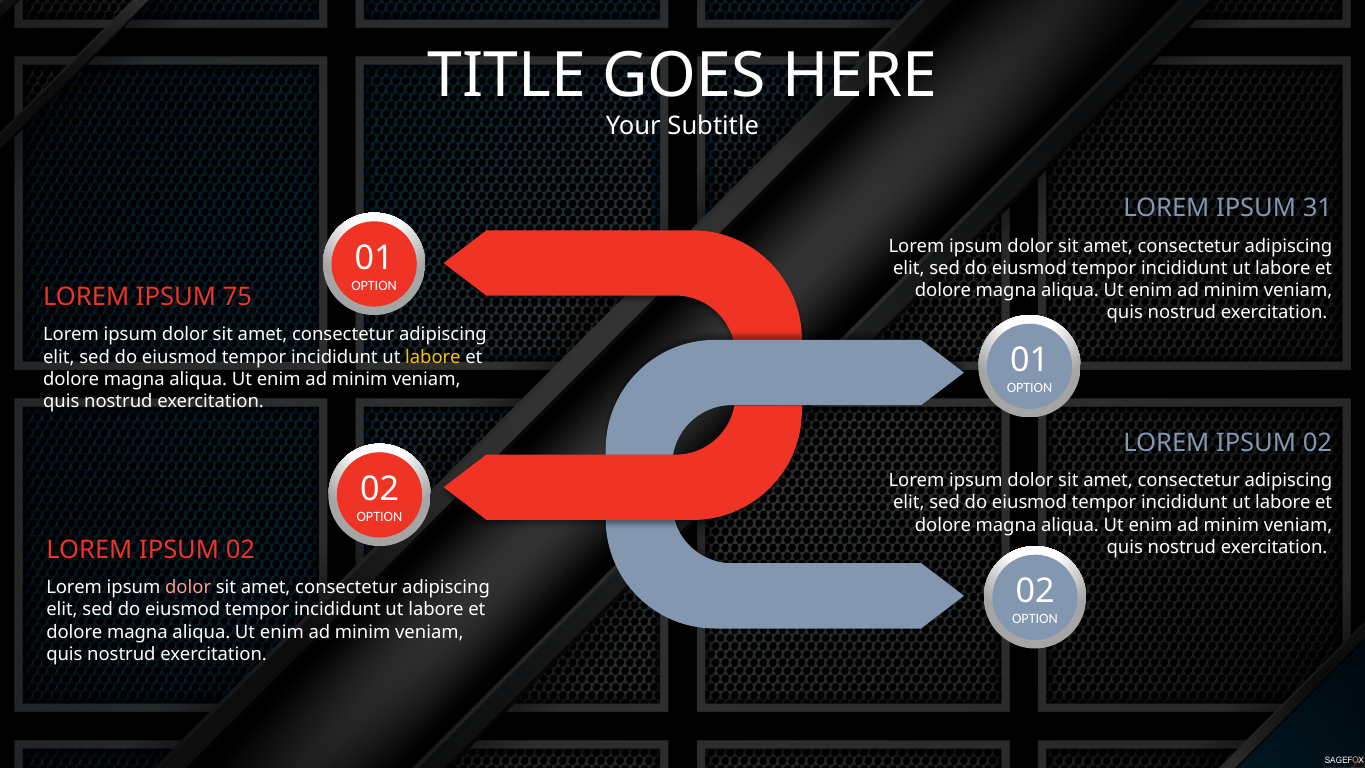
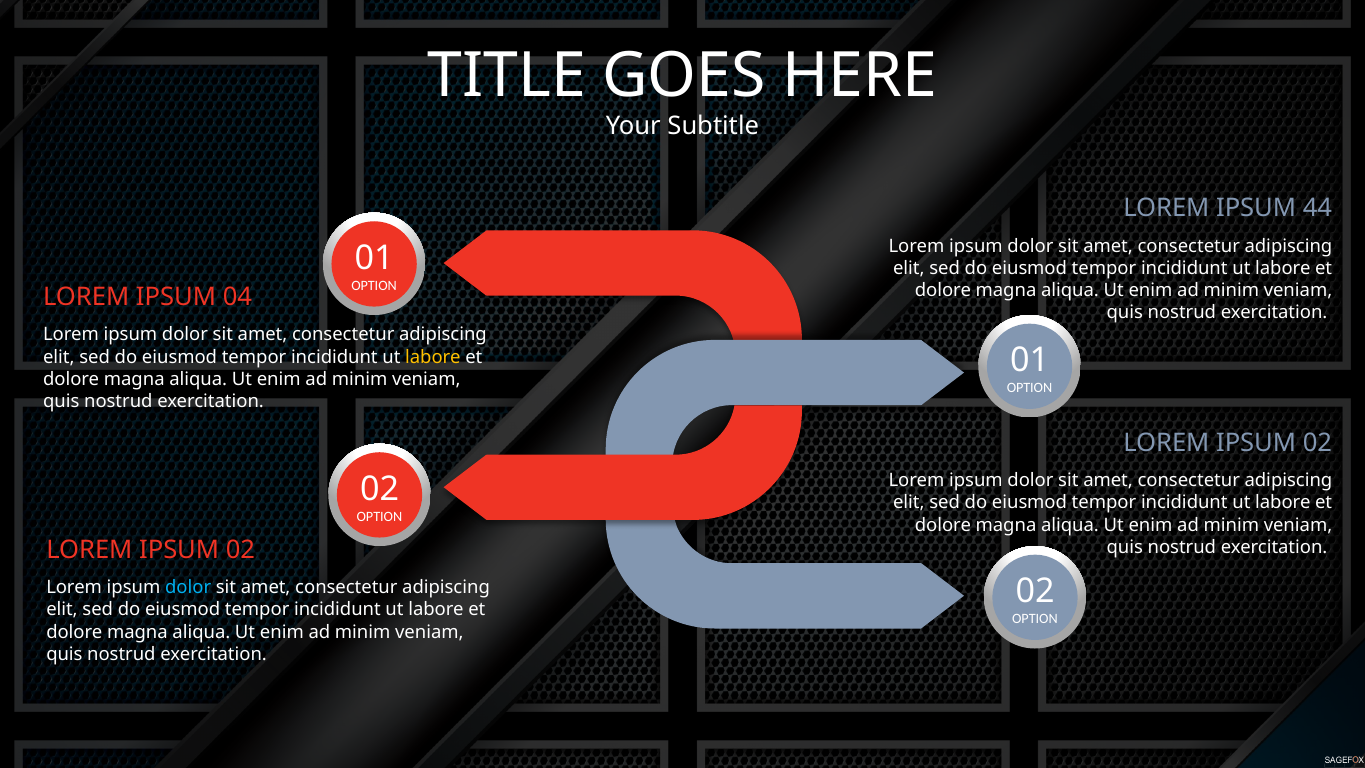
31: 31 -> 44
75: 75 -> 04
dolor at (188, 587) colour: pink -> light blue
